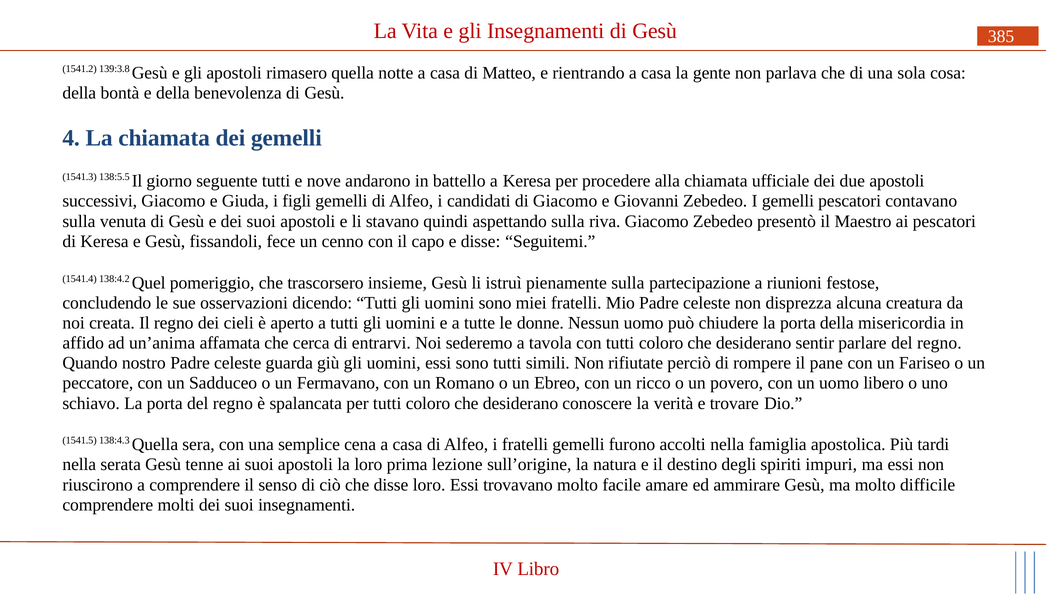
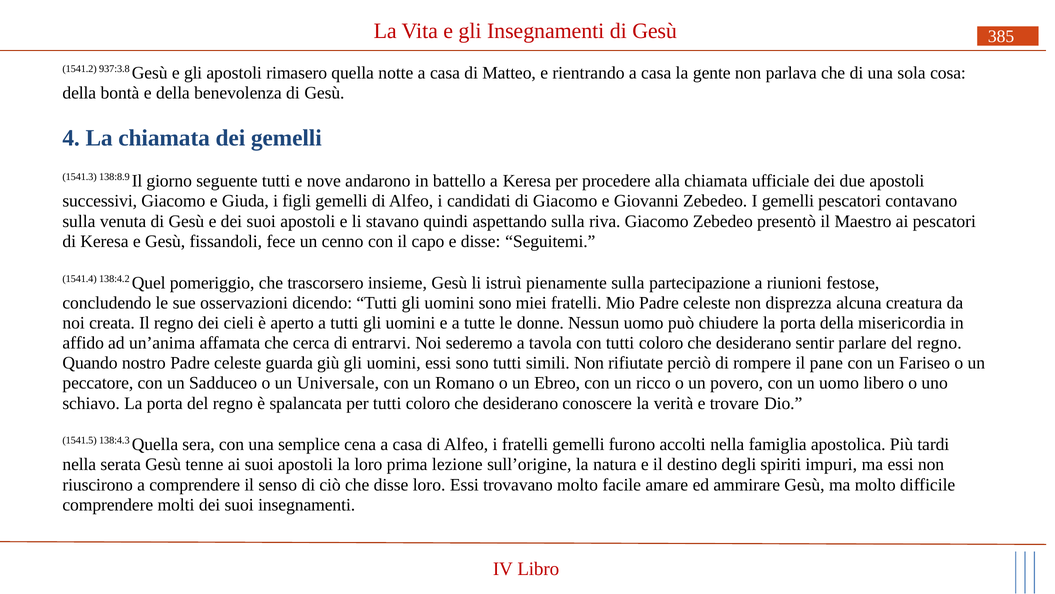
139:3.8: 139:3.8 -> 937:3.8
138:5.5: 138:5.5 -> 138:8.9
Fermavano: Fermavano -> Universale
